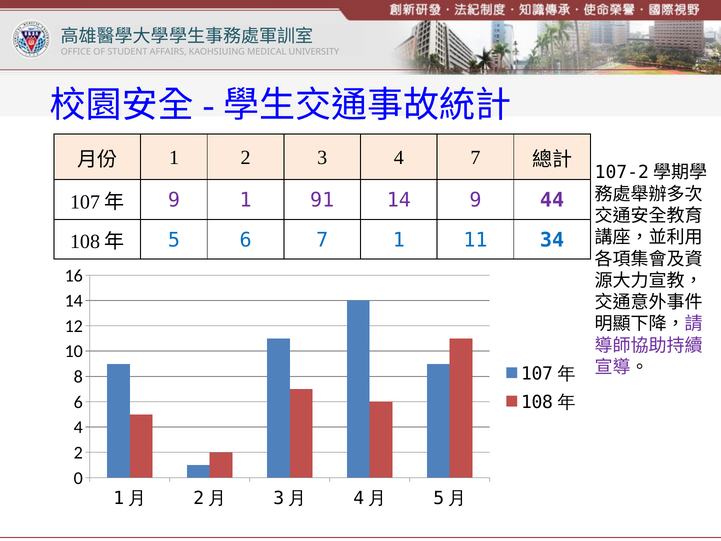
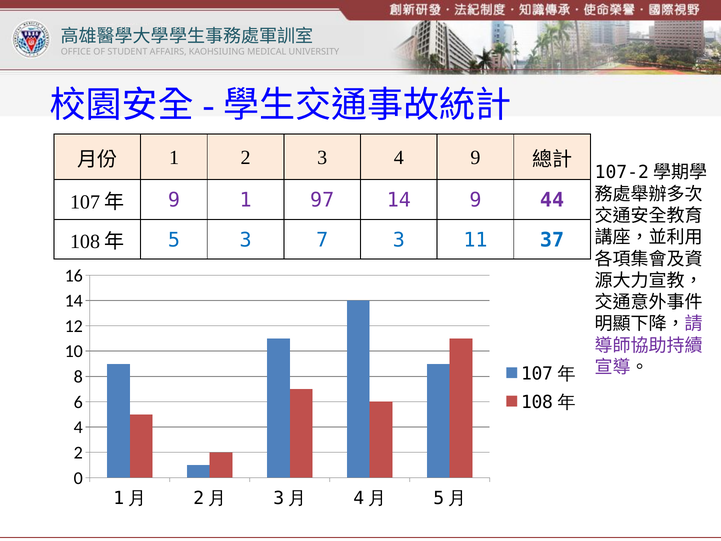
4 7: 7 -> 9
91: 91 -> 97
5 6: 6 -> 3
7 1: 1 -> 3
34: 34 -> 37
